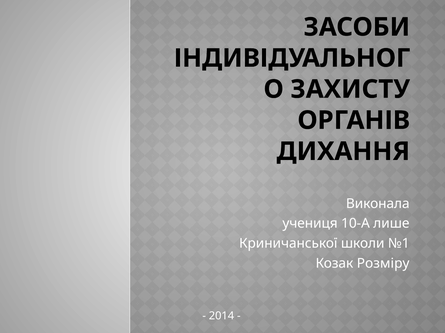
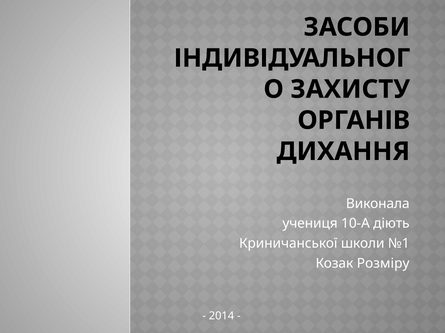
лише: лише -> діють
